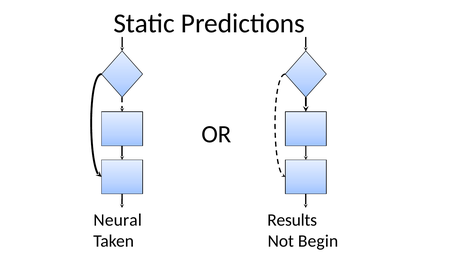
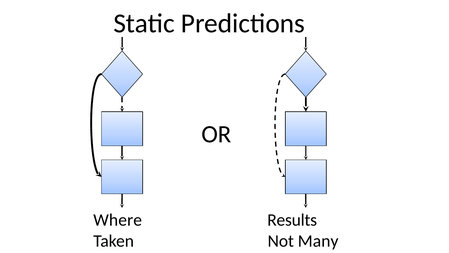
Neural: Neural -> Where
Begin: Begin -> Many
